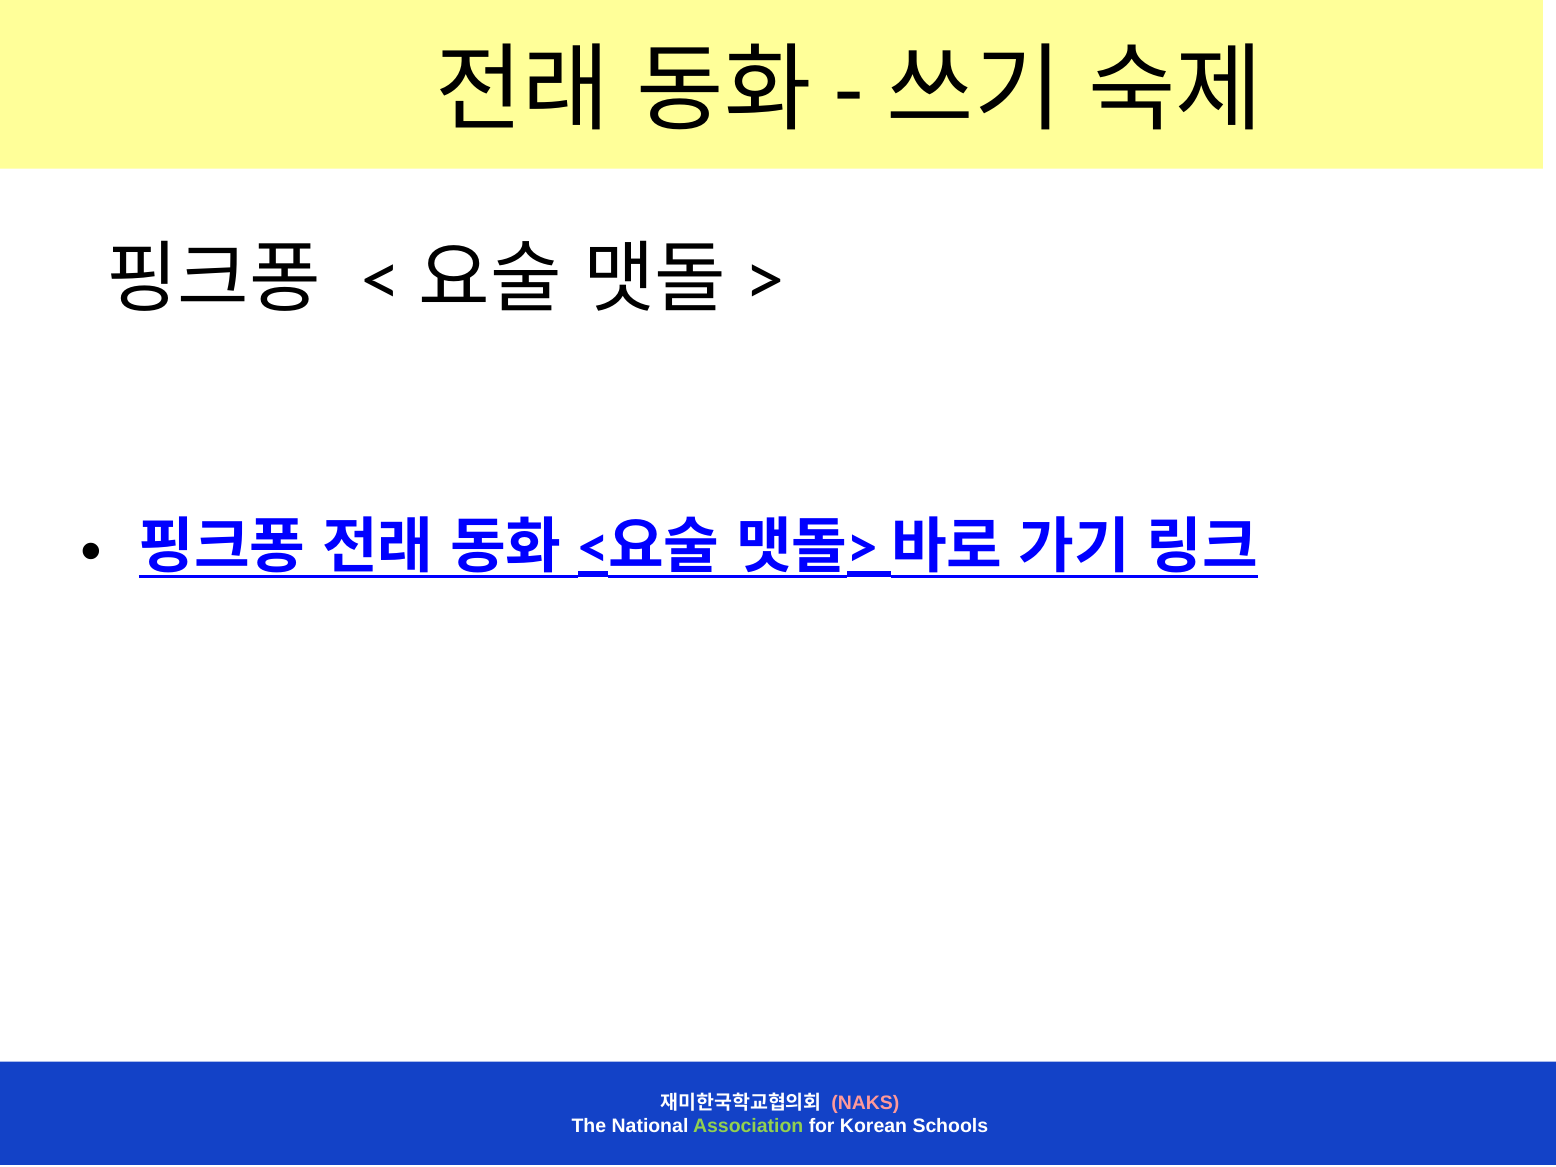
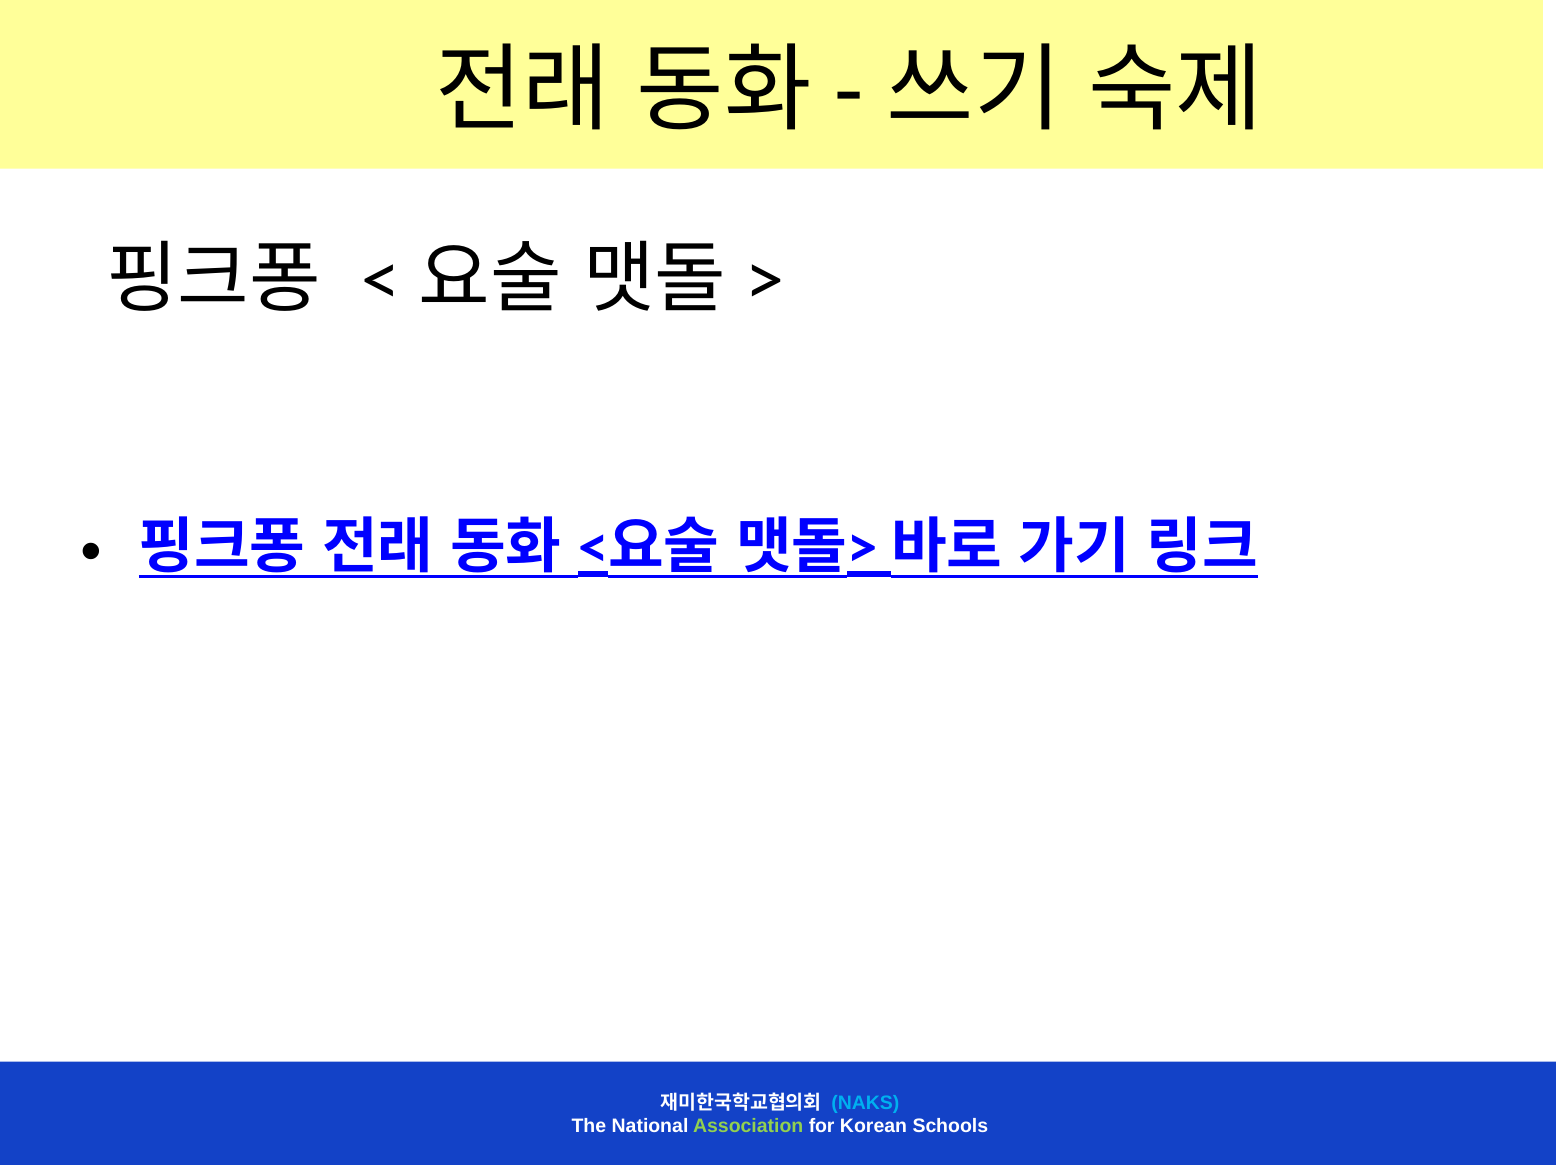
NAKS colour: pink -> light blue
